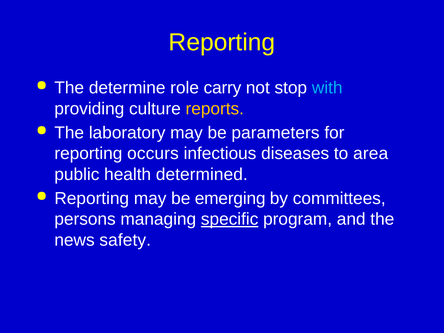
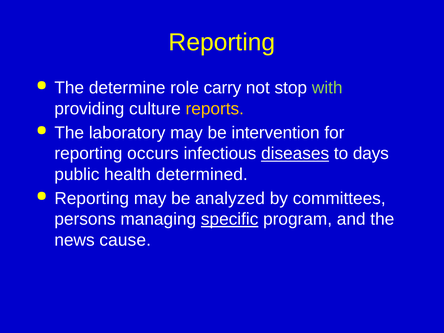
with colour: light blue -> light green
parameters: parameters -> intervention
diseases underline: none -> present
area: area -> days
emerging: emerging -> analyzed
safety: safety -> cause
